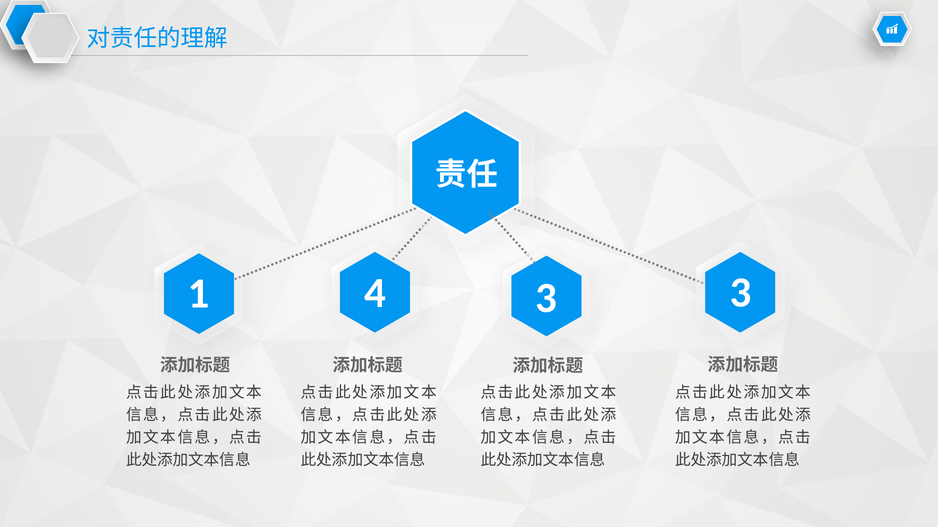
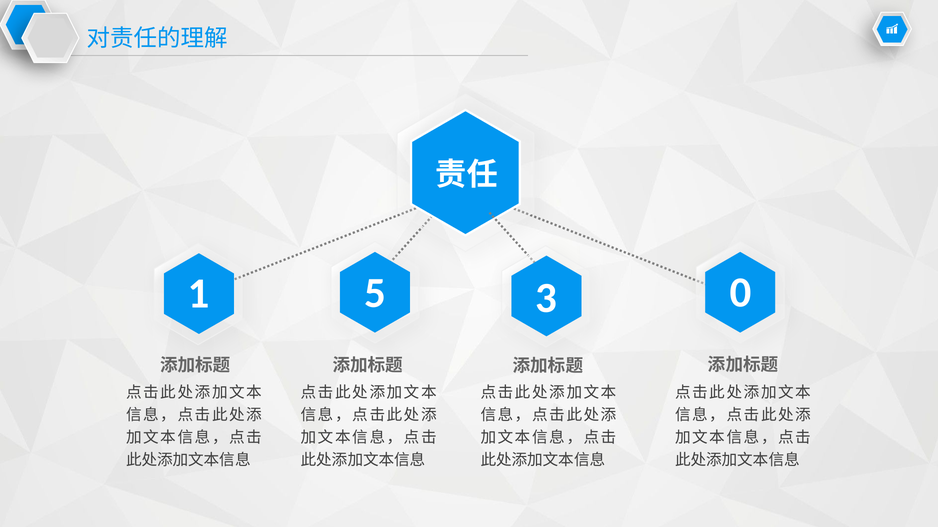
4: 4 -> 5
3 3: 3 -> 0
